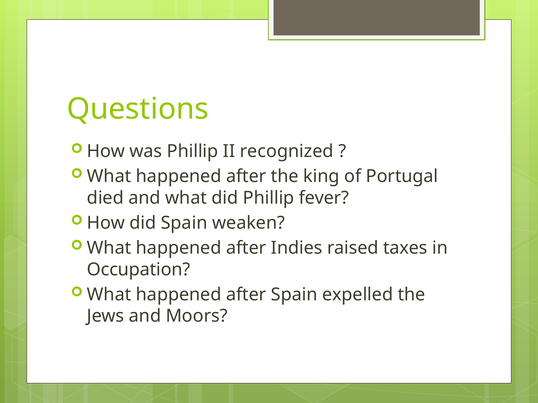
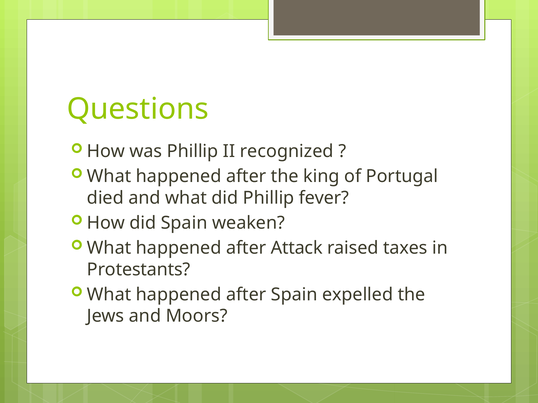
Indies: Indies -> Attack
Occupation: Occupation -> Protestants
